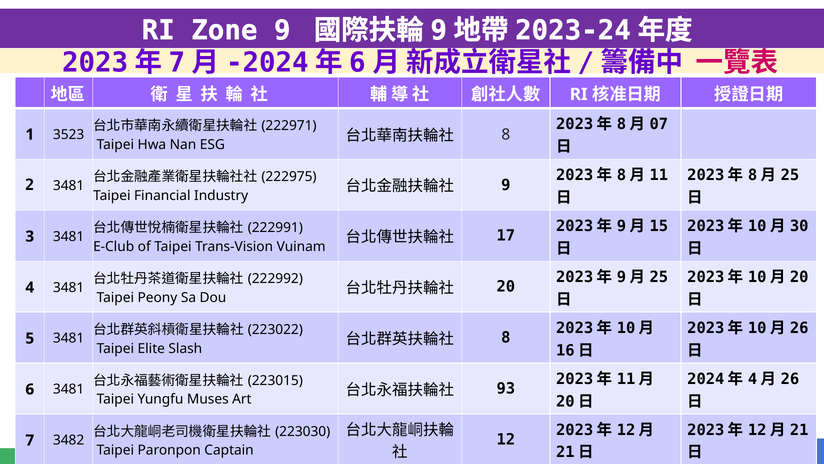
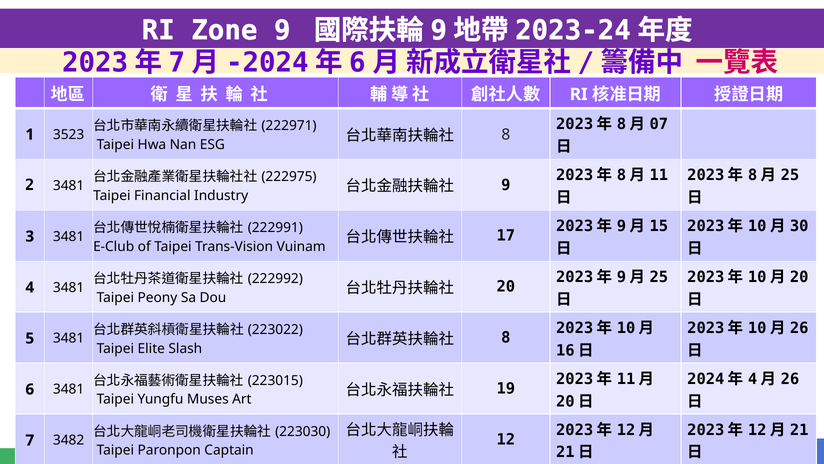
93: 93 -> 19
